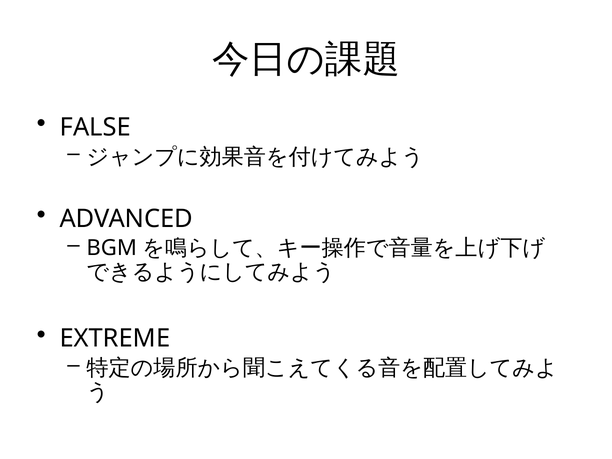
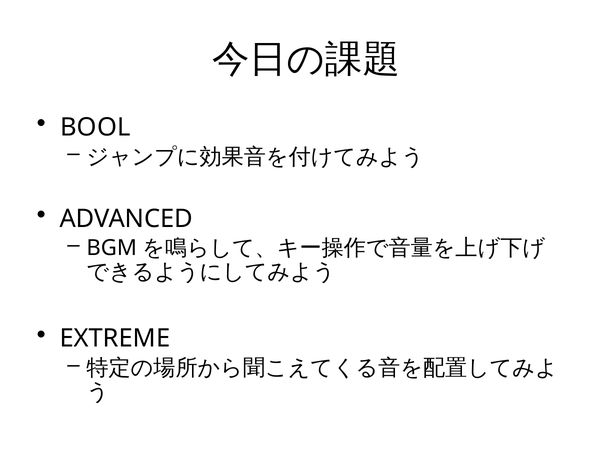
FALSE: FALSE -> BOOL
